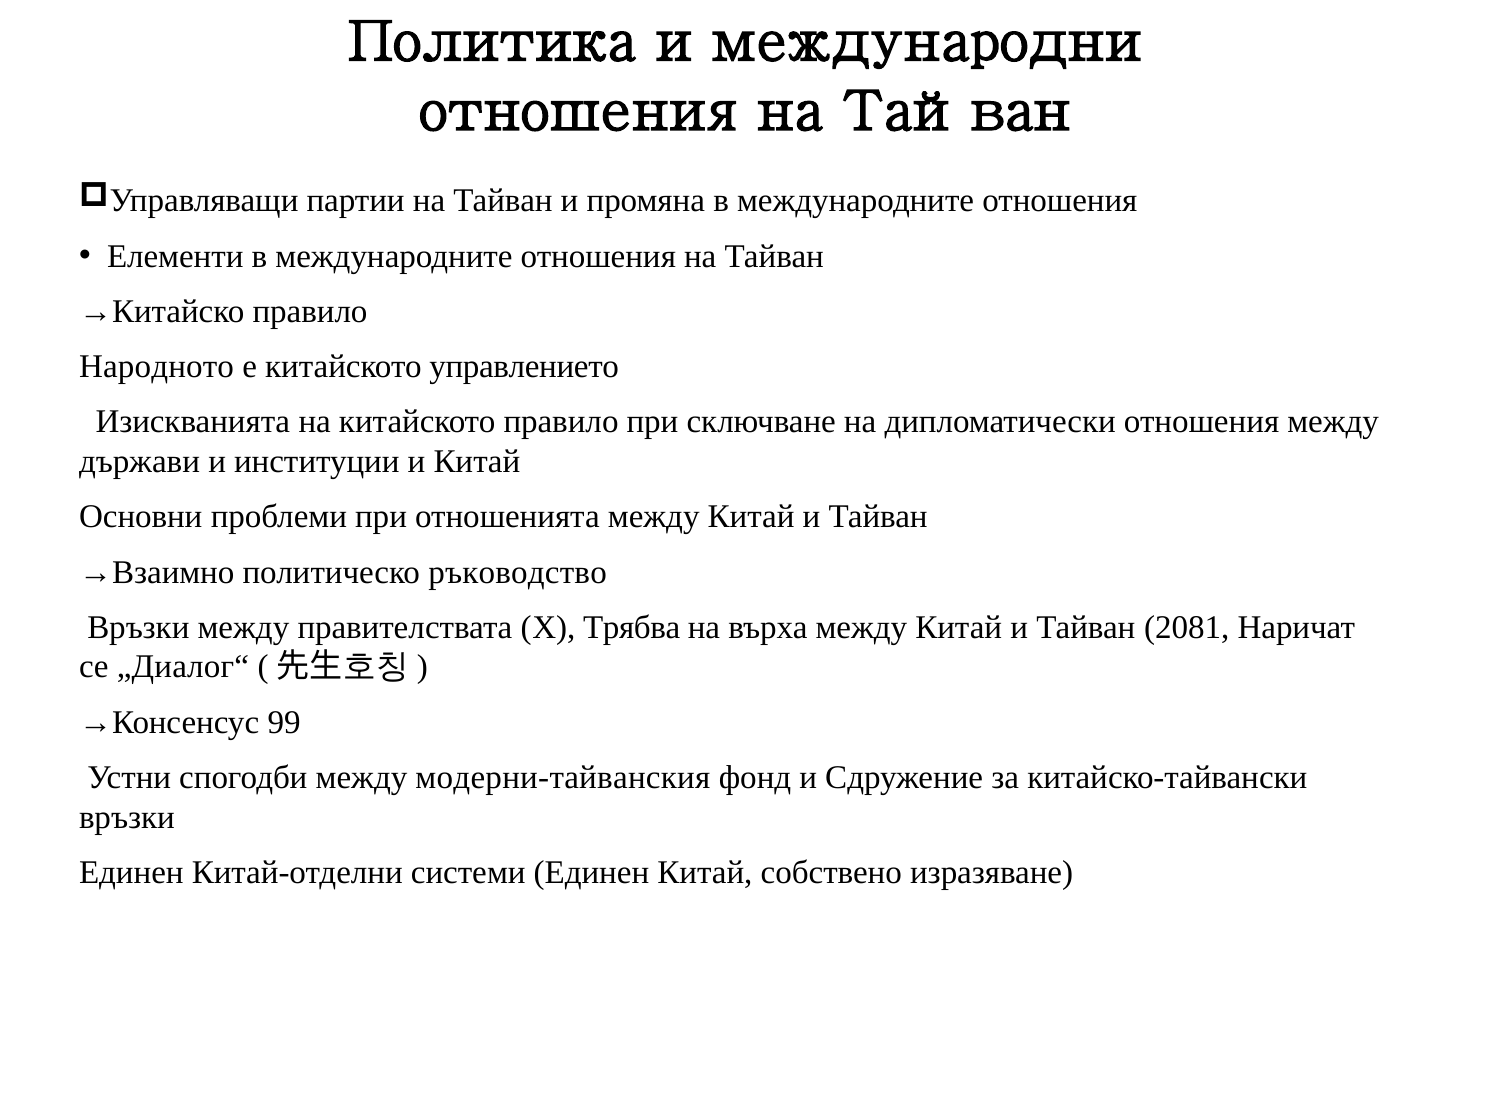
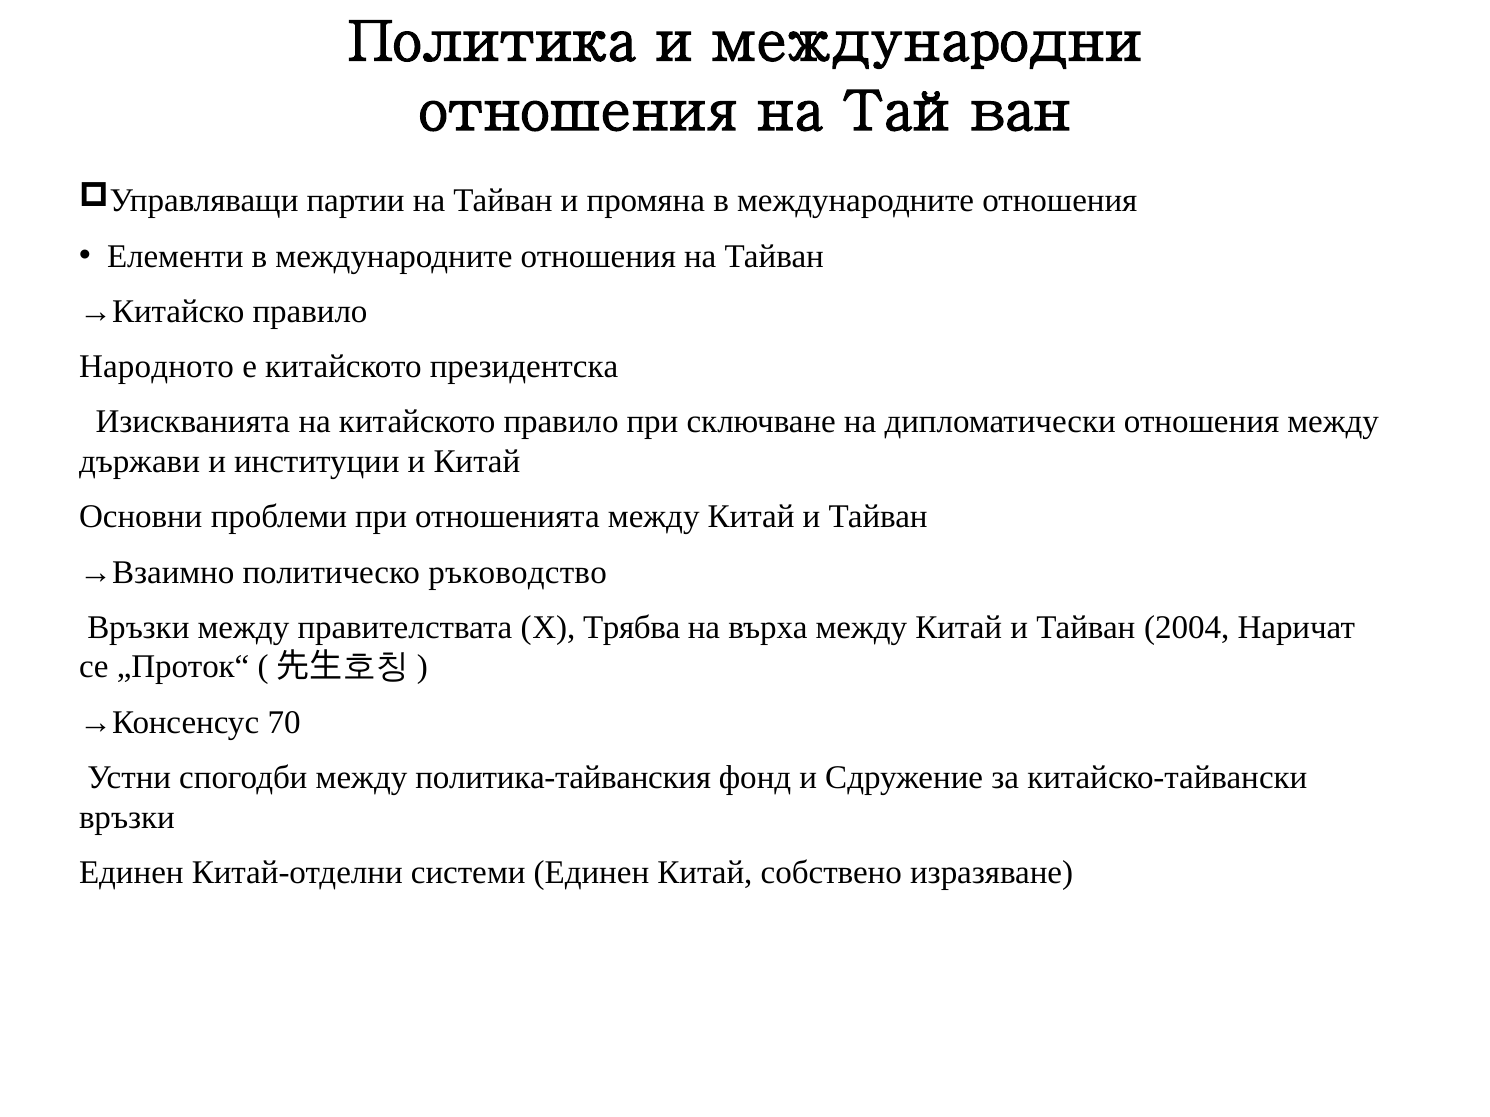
управлението: управлението -> президентска
2081: 2081 -> 2004
„Диалог“: „Диалог“ -> „Проток“
99: 99 -> 70
модерни-тайванския: модерни-тайванския -> политика-тайванския
